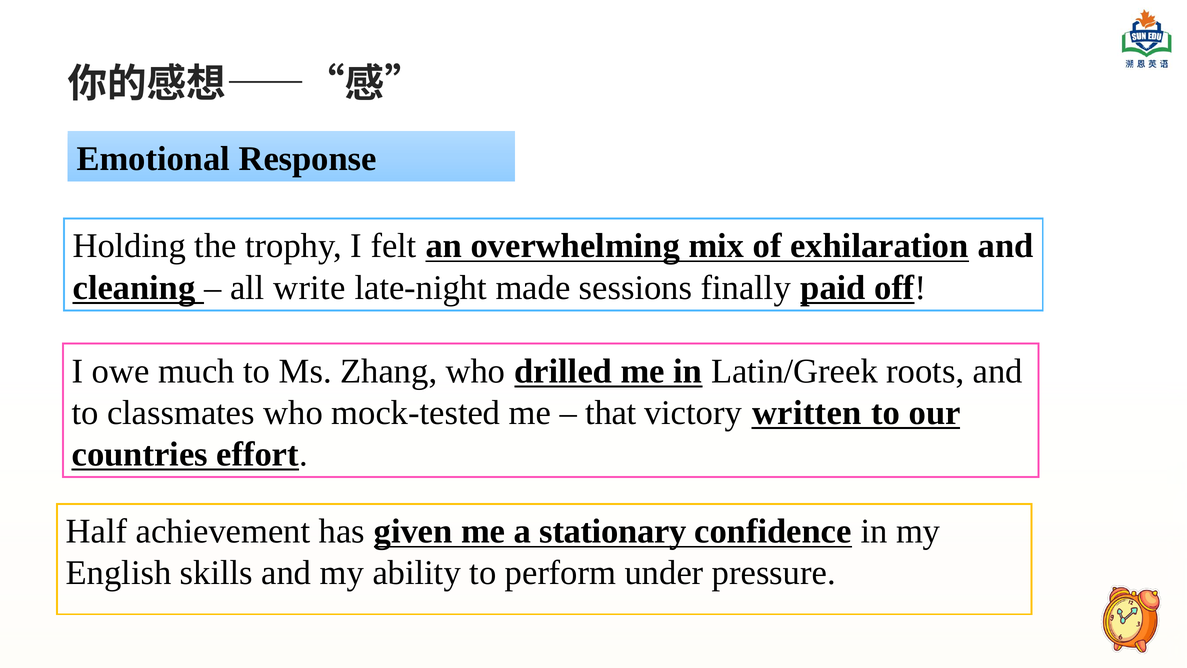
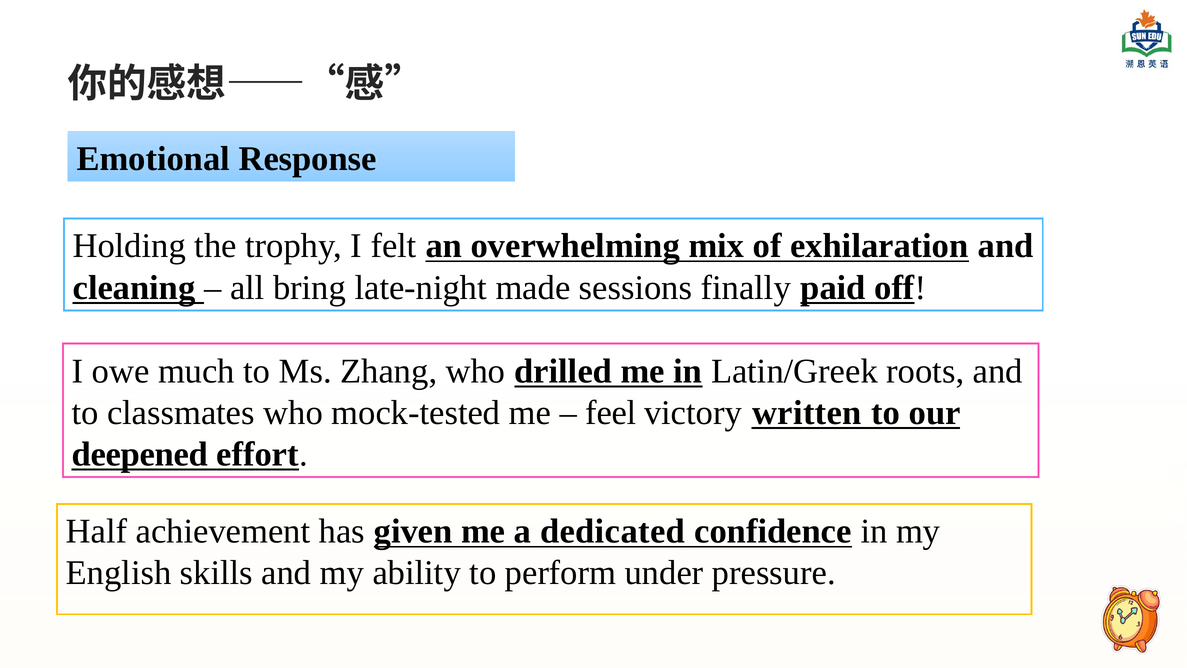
write: write -> bring
that: that -> feel
countries: countries -> deepened
stationary: stationary -> dedicated
